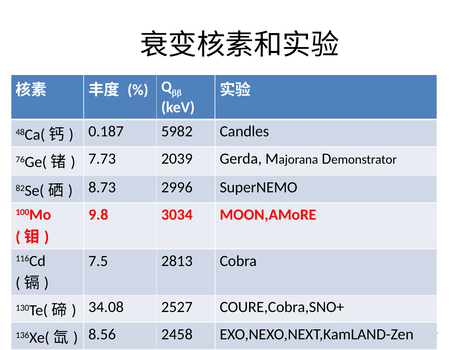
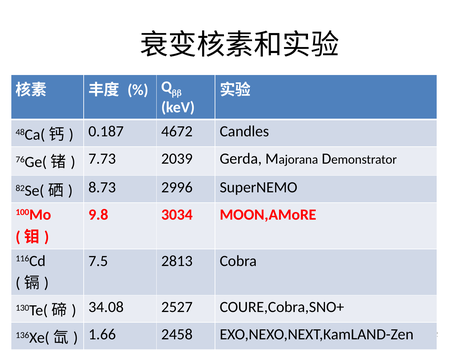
5982: 5982 -> 4672
8.56: 8.56 -> 1.66
